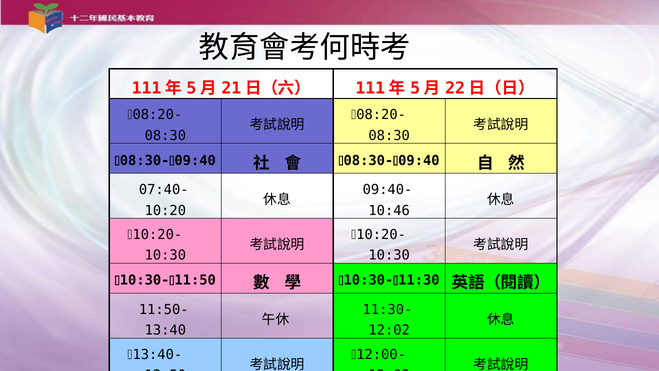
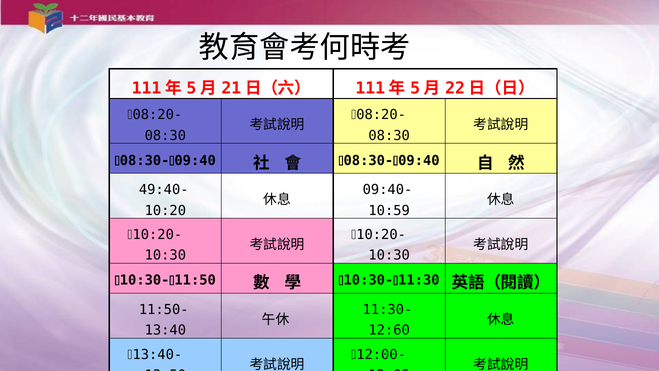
07:40-: 07:40- -> 49:40-
10:46: 10:46 -> 10:59
12:02: 12:02 -> 12:60
